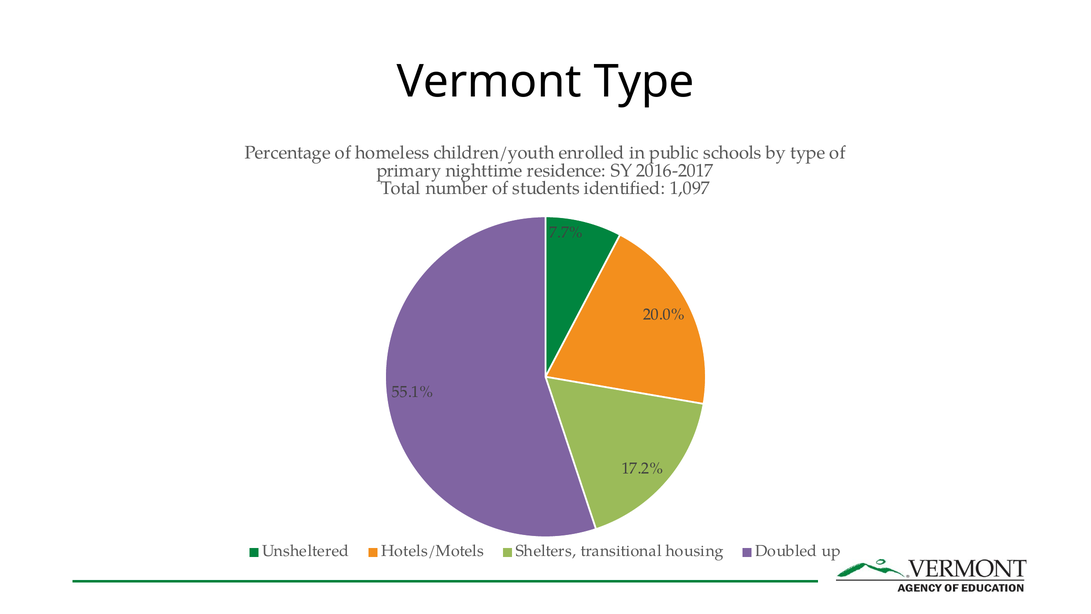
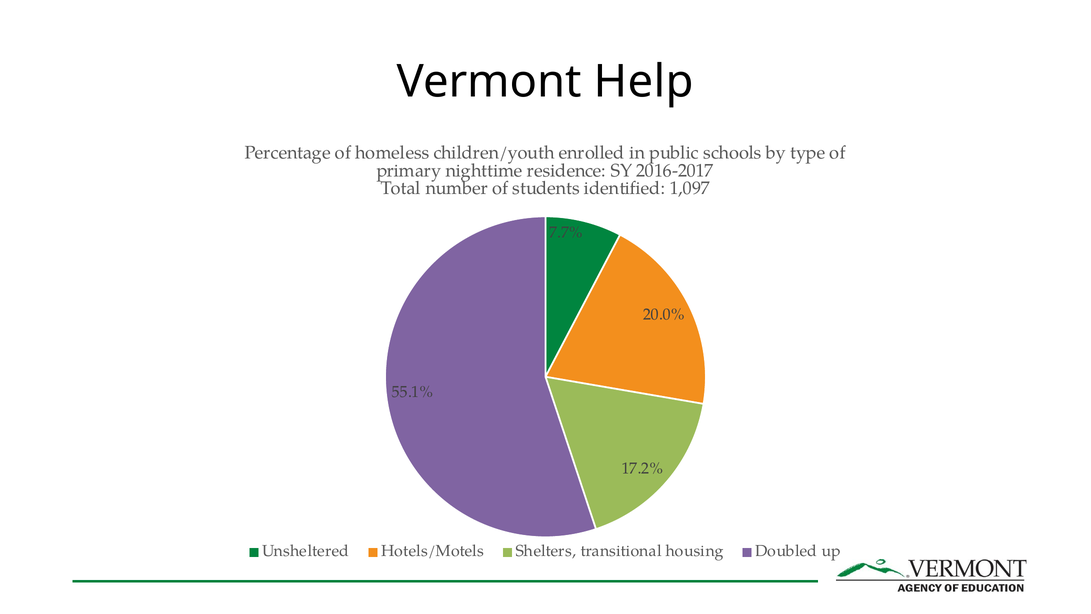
Vermont Type: Type -> Help
